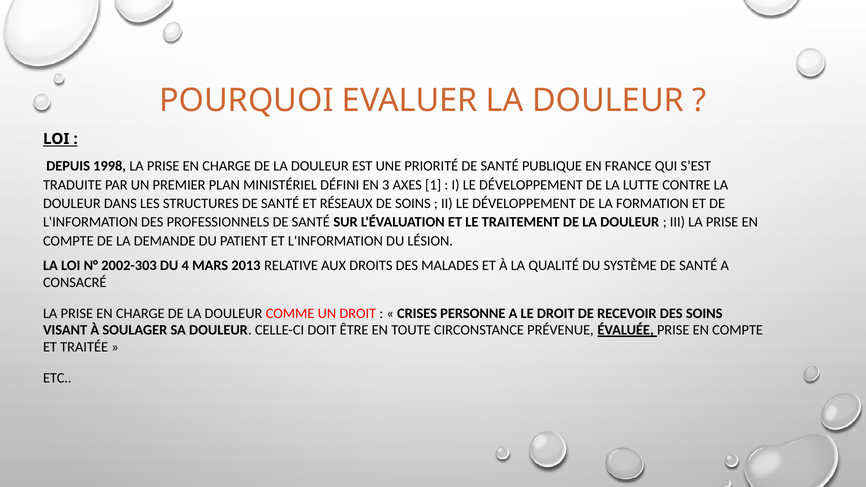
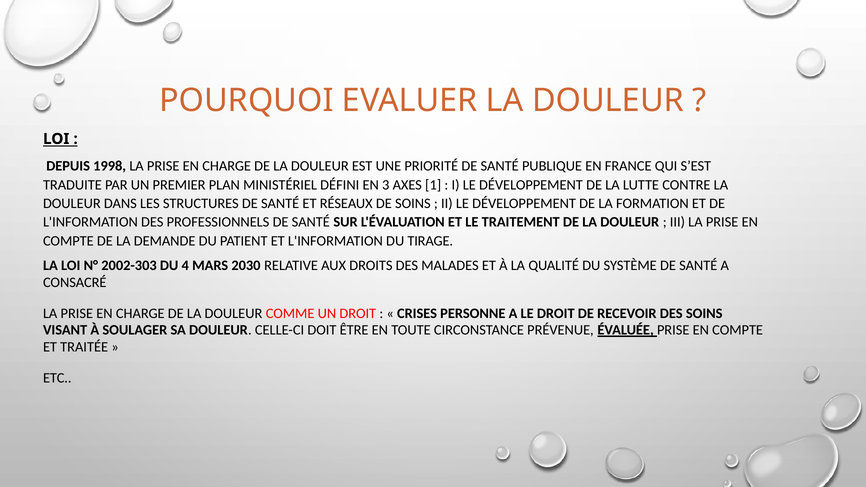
LÉSION: LÉSION -> TIRAGE
2013: 2013 -> 2030
